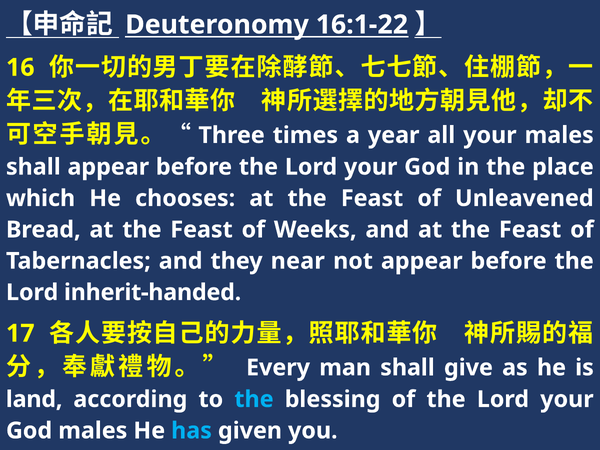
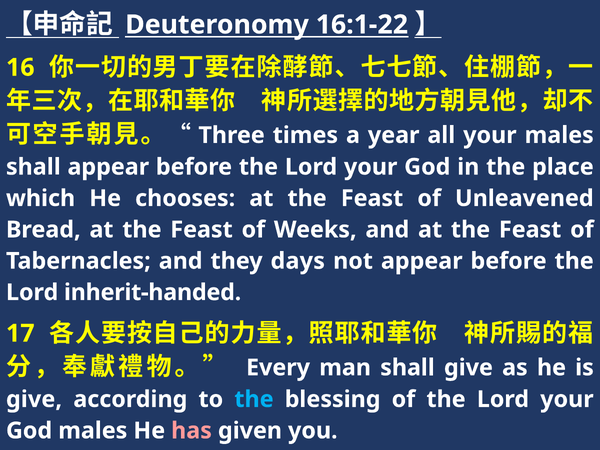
near: near -> days
land at (34, 399): land -> give
has colour: light blue -> pink
